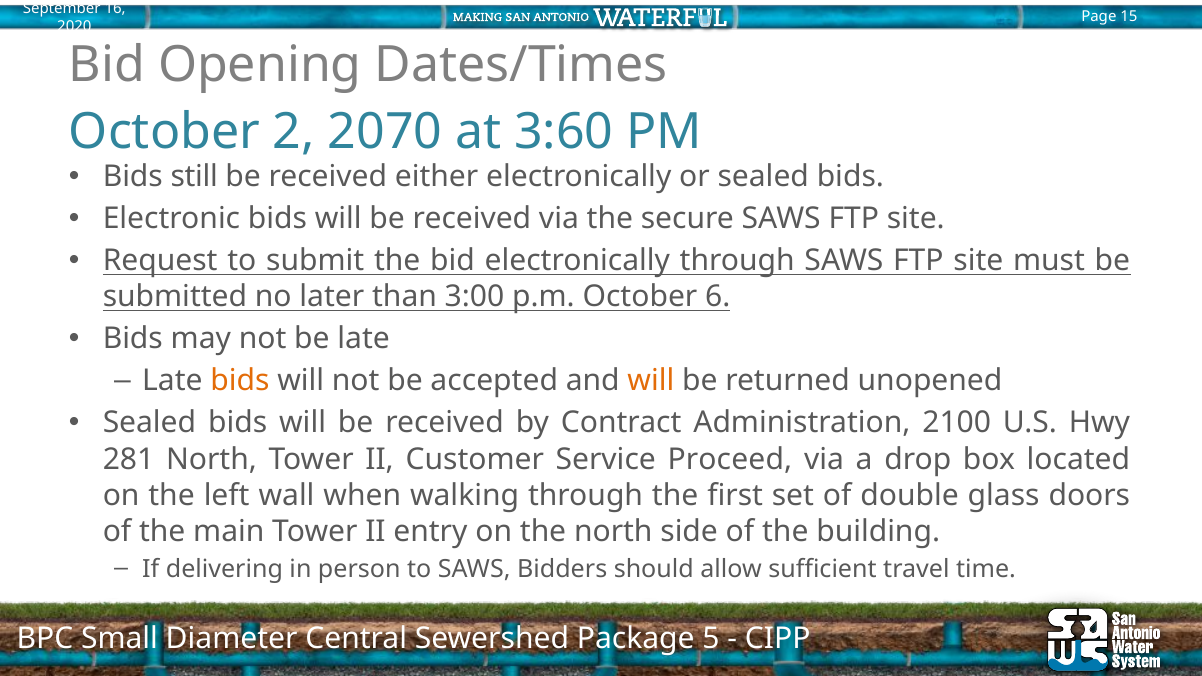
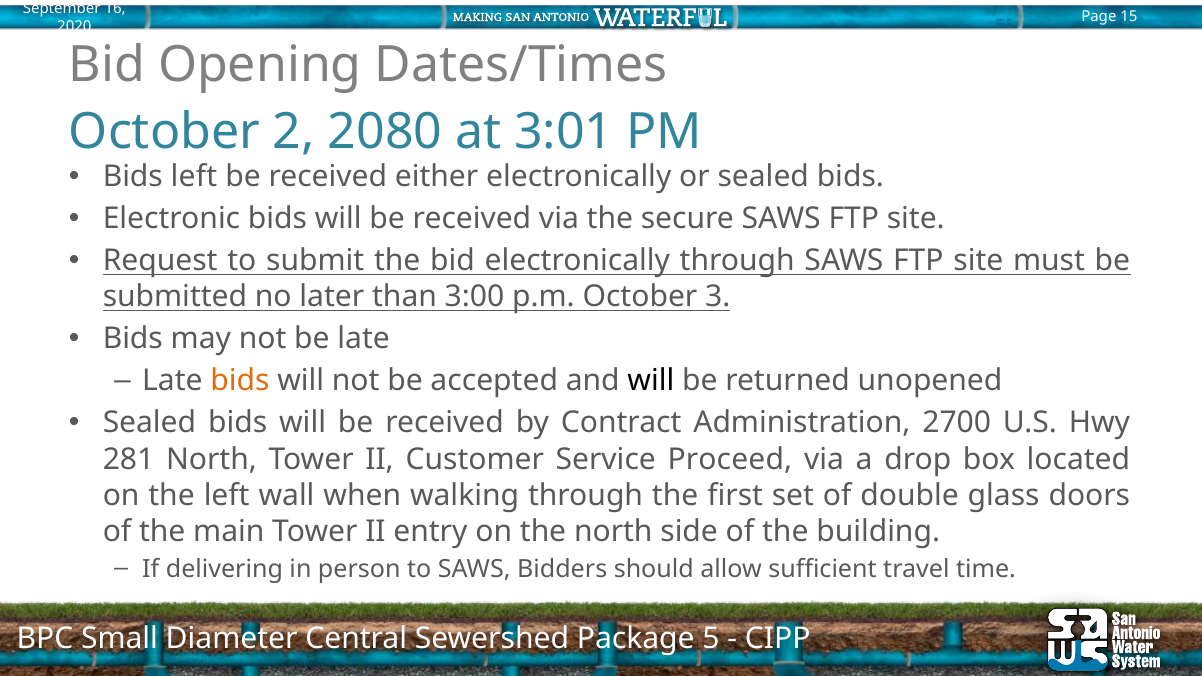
2070: 2070 -> 2080
3:60: 3:60 -> 3:01
Bids still: still -> left
6: 6 -> 3
will at (651, 381) colour: orange -> black
2100: 2100 -> 2700
